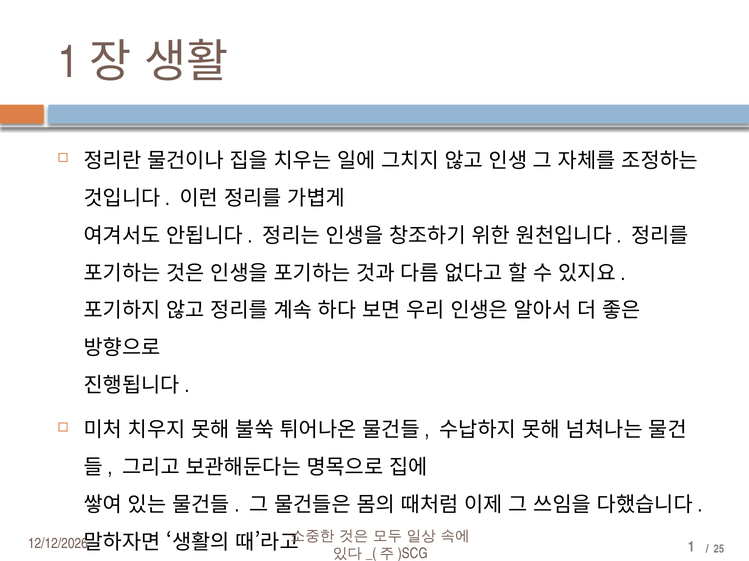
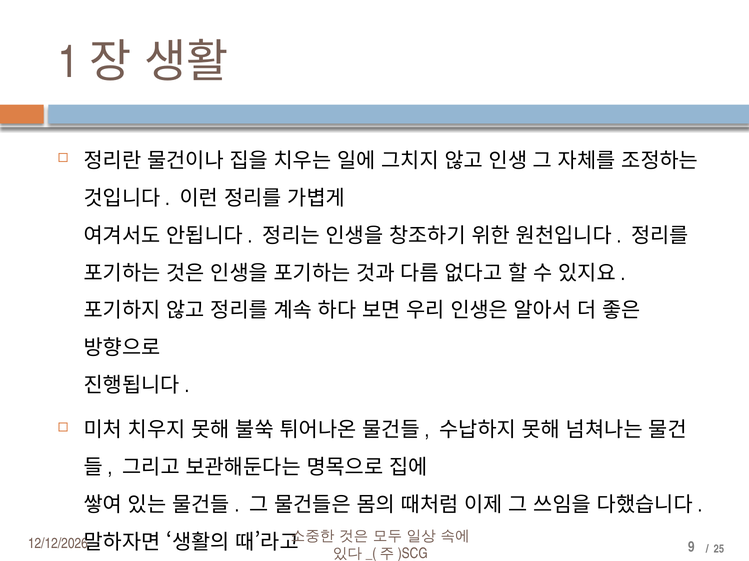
1: 1 -> 9
